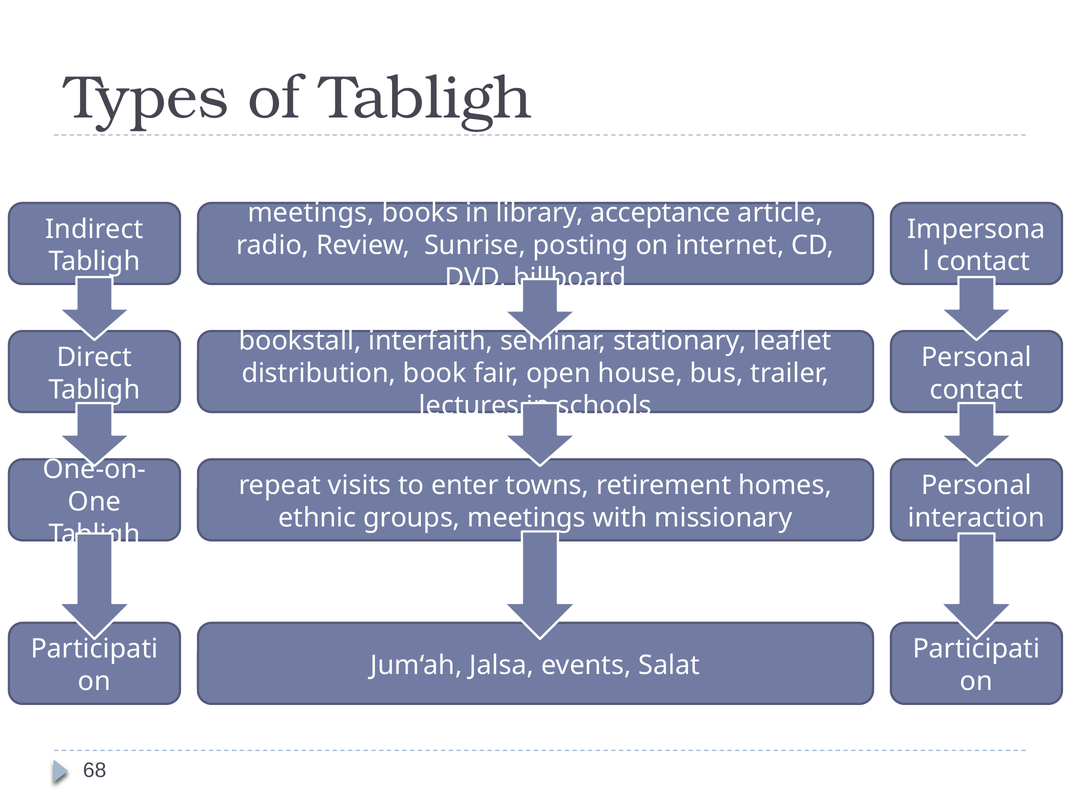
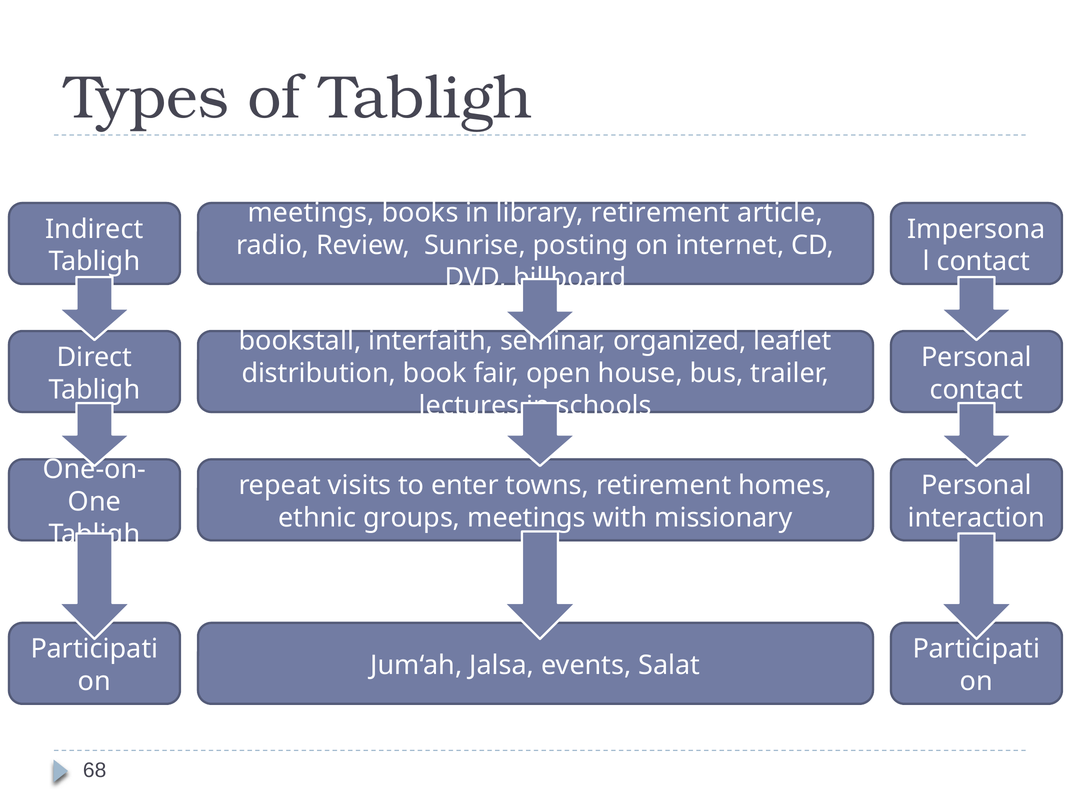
library acceptance: acceptance -> retirement
stationary: stationary -> organized
